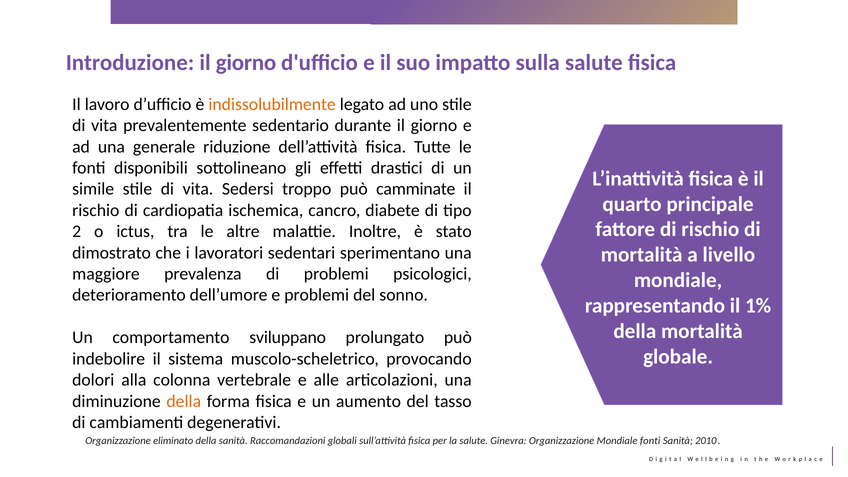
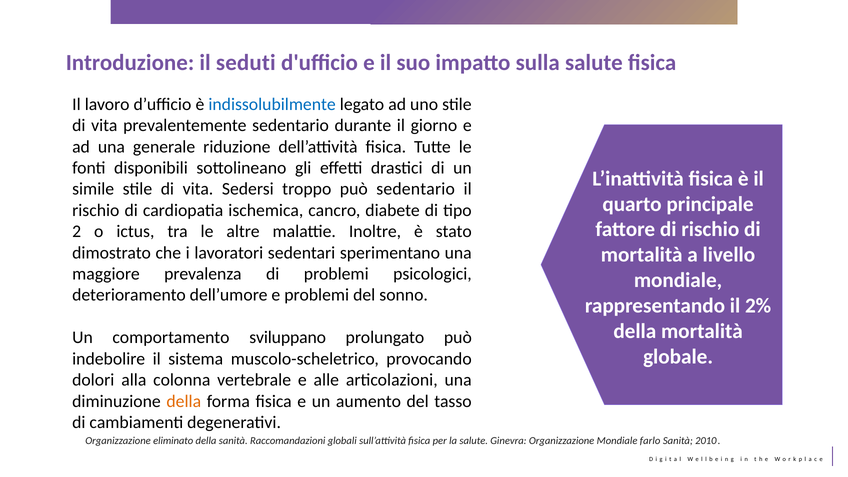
Introduzione il giorno: giorno -> seduti
indissolubilmente colour: orange -> blue
può camminate: camminate -> sedentario
1%: 1% -> 2%
Mondiale fonti: fonti -> farlo
